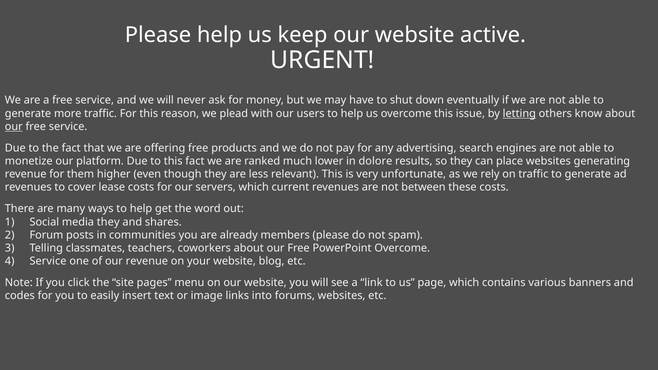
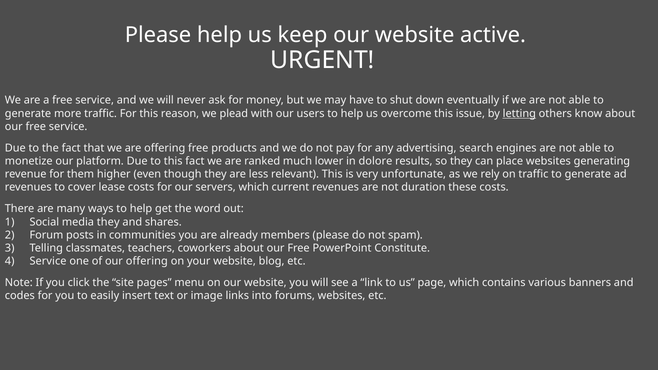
our at (14, 127) underline: present -> none
between: between -> duration
PowerPoint Overcome: Overcome -> Constitute
our revenue: revenue -> offering
